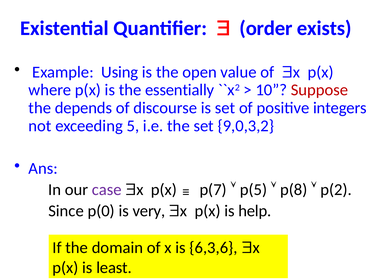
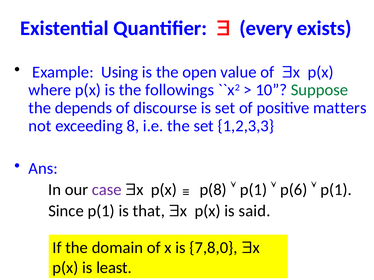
order: order -> every
essentially: essentially -> followings
Suppose colour: red -> green
integers: integers -> matters
5: 5 -> 8
9,0,3,2: 9,0,3,2 -> 1,2,3,3
p(7: p(7 -> p(8
p(5 at (253, 190): p(5 -> p(1
p(8: p(8 -> p(6
p(2 at (336, 190): p(2 -> p(1
Since p(0: p(0 -> p(1
very: very -> that
help: help -> said
6,3,6: 6,3,6 -> 7,8,0
